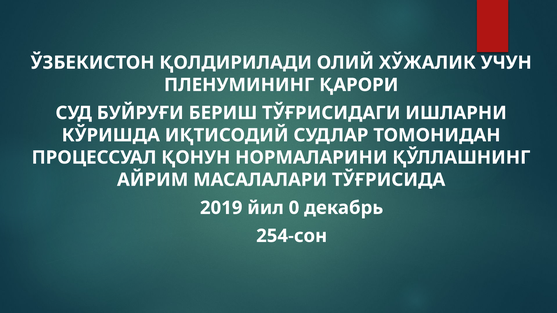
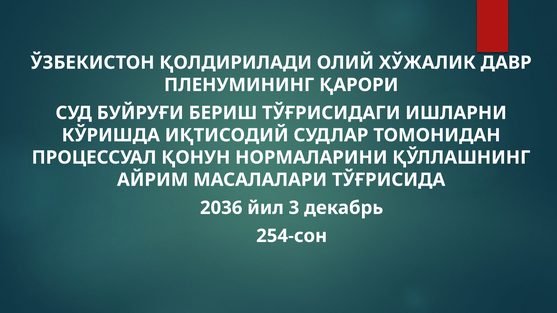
УЧУН: УЧУН -> ДАВР
2019: 2019 -> 2036
0: 0 -> 3
